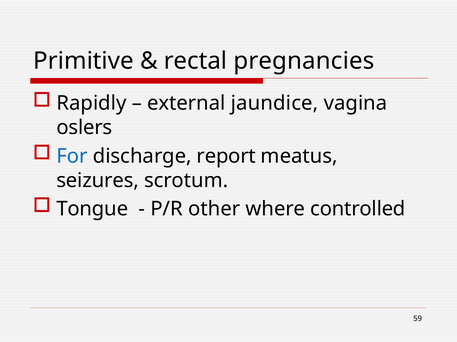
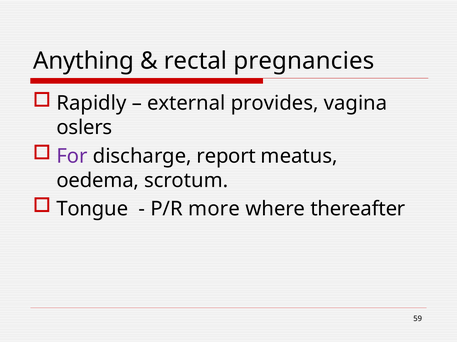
Primitive: Primitive -> Anything
jaundice: jaundice -> provides
For colour: blue -> purple
seizures: seizures -> oedema
other: other -> more
controlled: controlled -> thereafter
